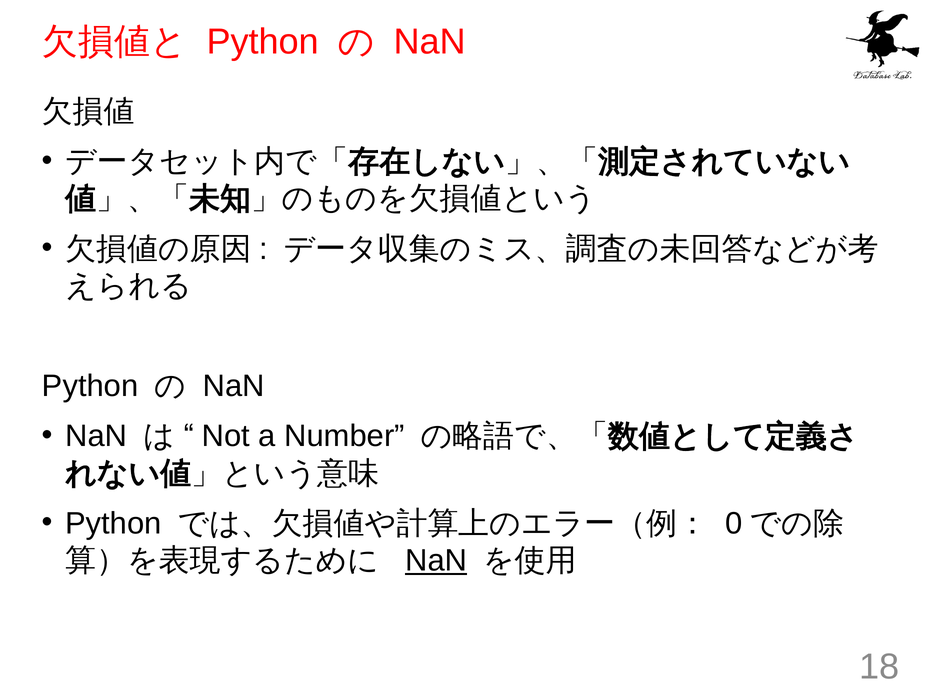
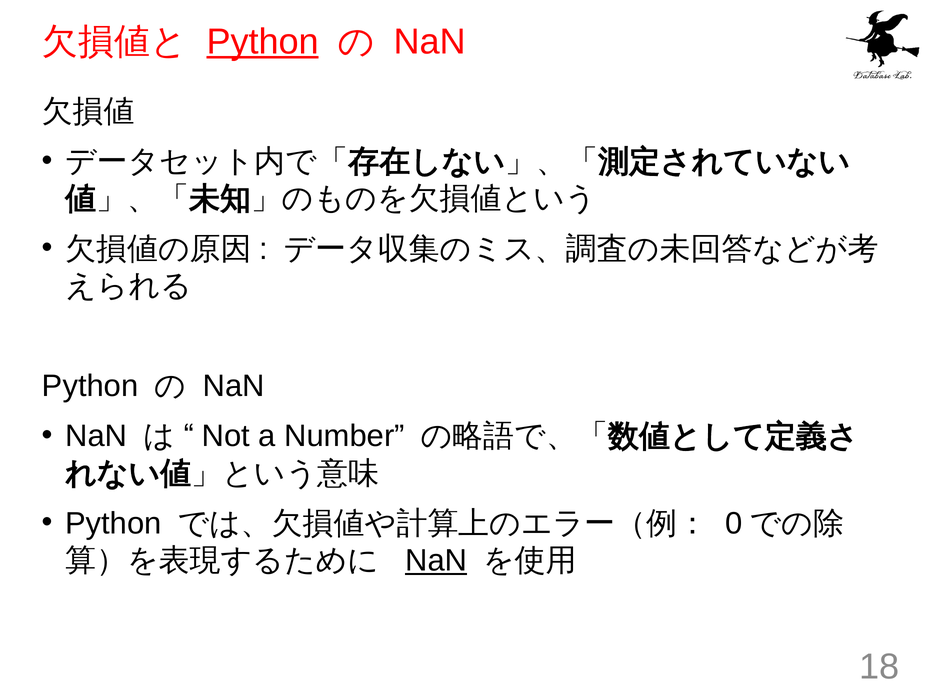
Python at (263, 42) underline: none -> present
